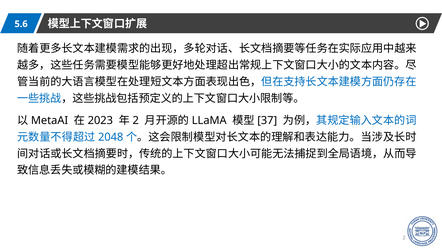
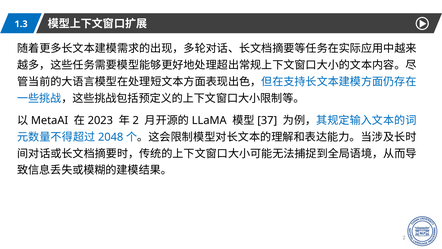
5.6: 5.6 -> 1.3
